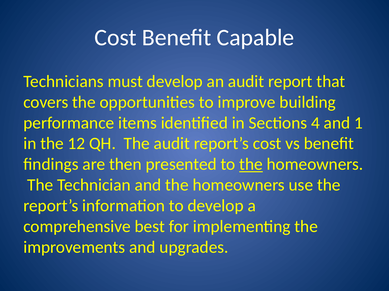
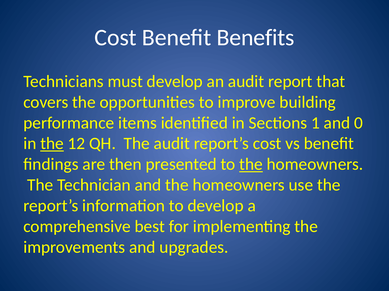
Capable: Capable -> Benefits
4: 4 -> 1
1: 1 -> 0
the at (52, 144) underline: none -> present
